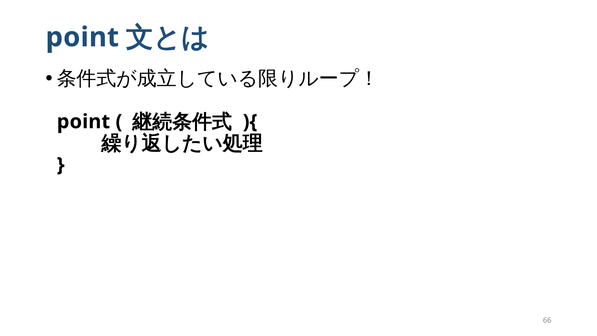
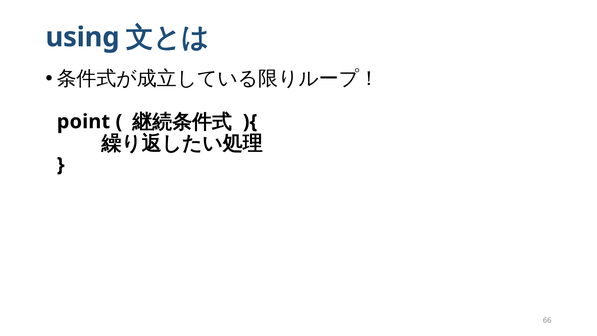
point at (82, 37): point -> using
